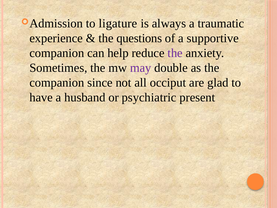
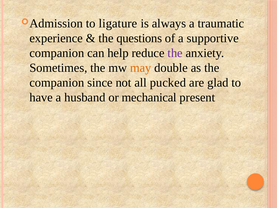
may colour: purple -> orange
occiput: occiput -> pucked
psychiatric: psychiatric -> mechanical
